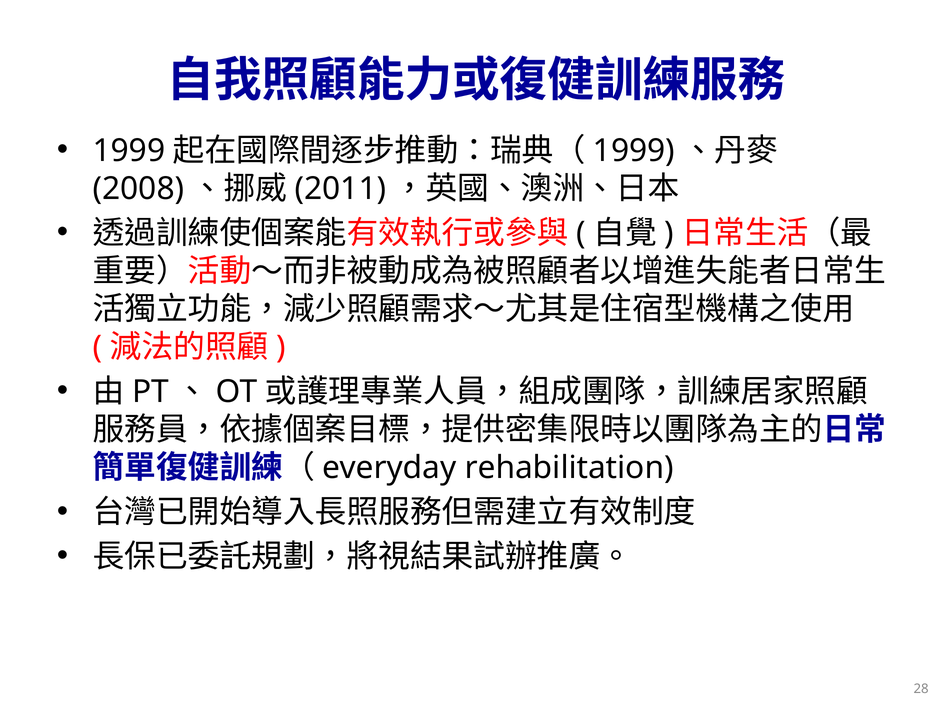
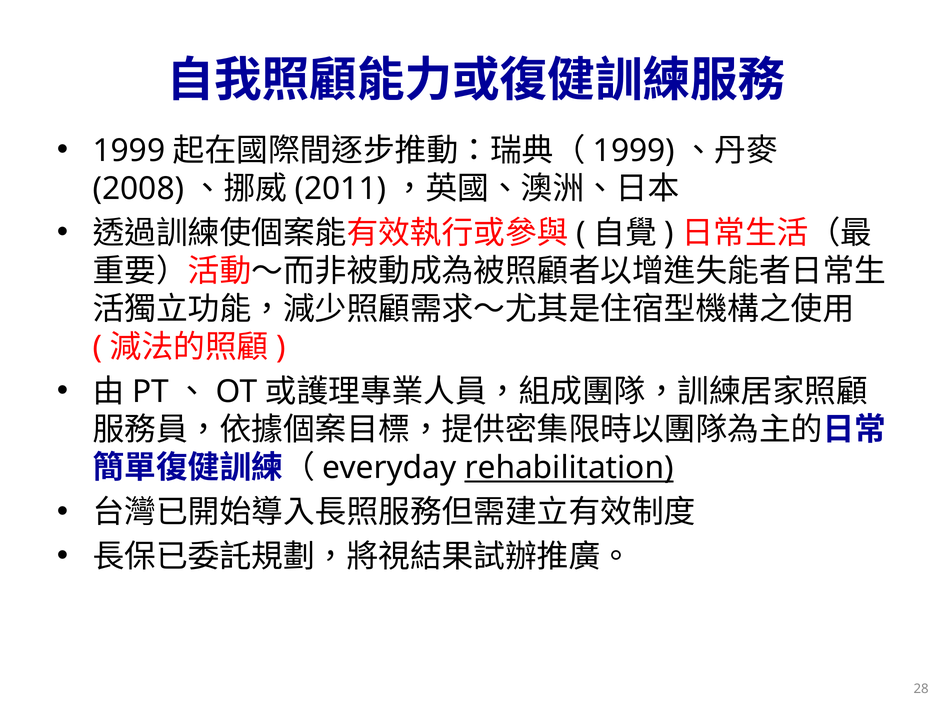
rehabilitation underline: none -> present
